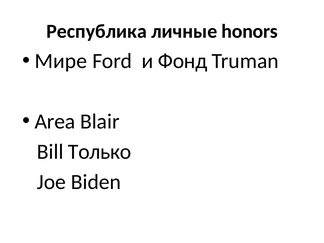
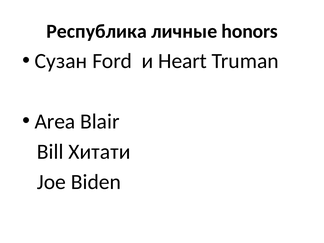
Мире: Мире -> Сузан
Фонд: Фонд -> Heart
Только: Только -> Хитати
